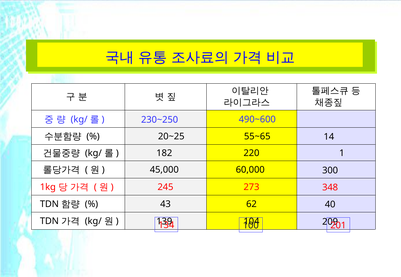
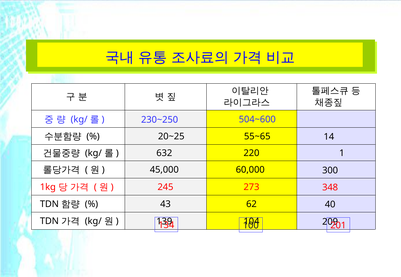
490~600: 490~600 -> 504~600
182: 182 -> 632
